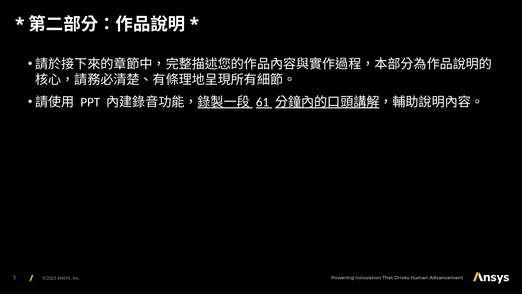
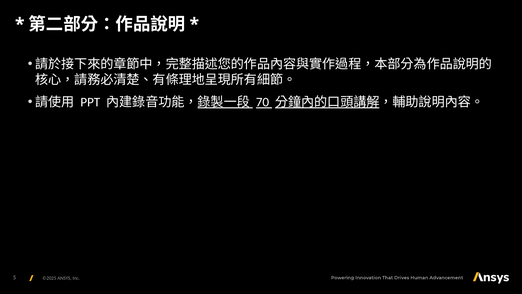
61: 61 -> 70
